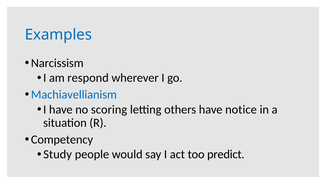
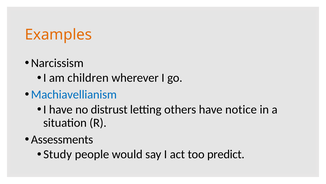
Examples colour: blue -> orange
respond: respond -> children
scoring: scoring -> distrust
Competency: Competency -> Assessments
